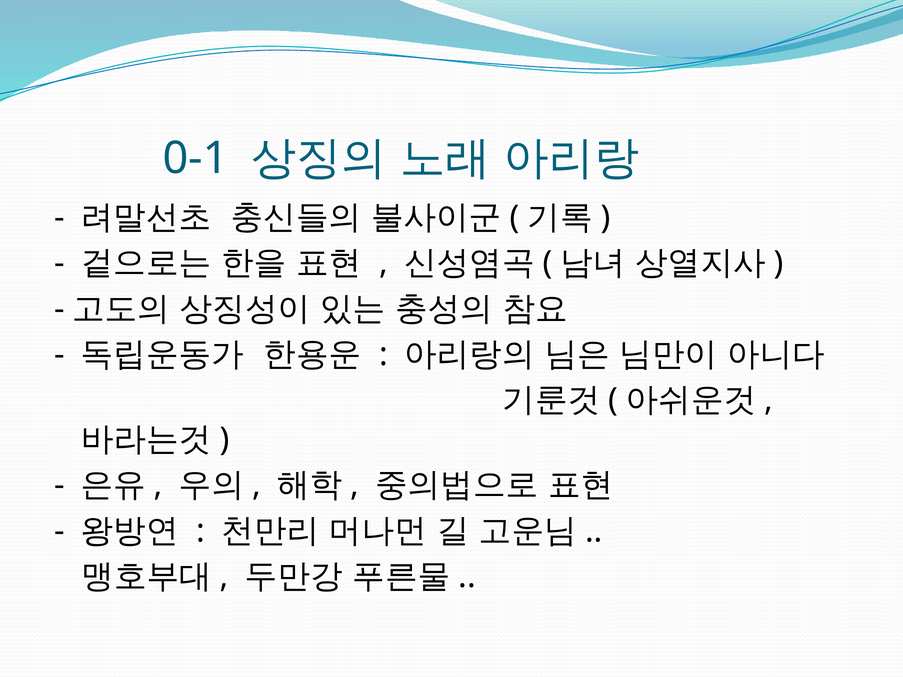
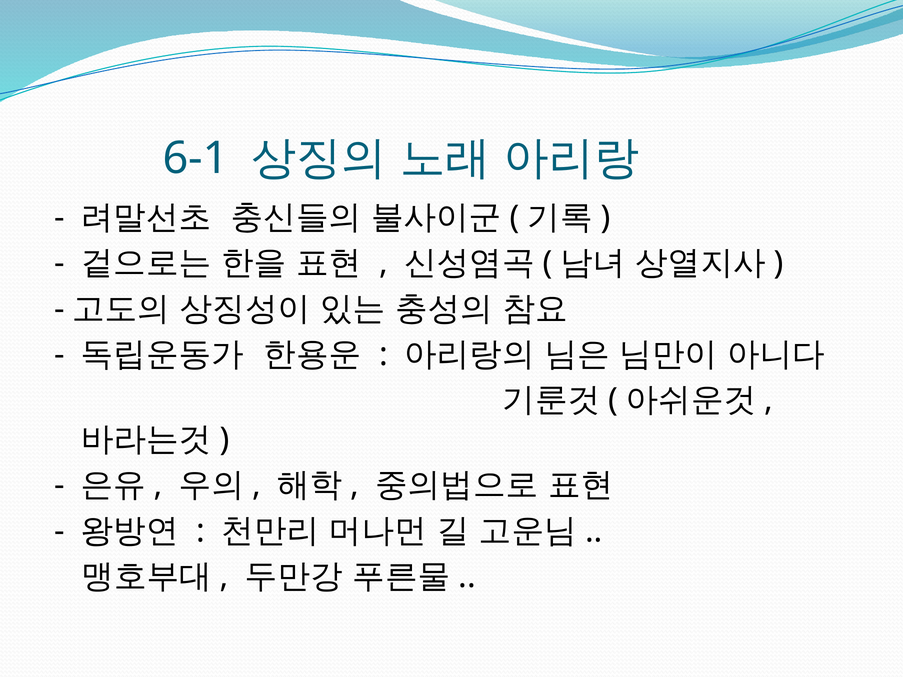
0-1: 0-1 -> 6-1
